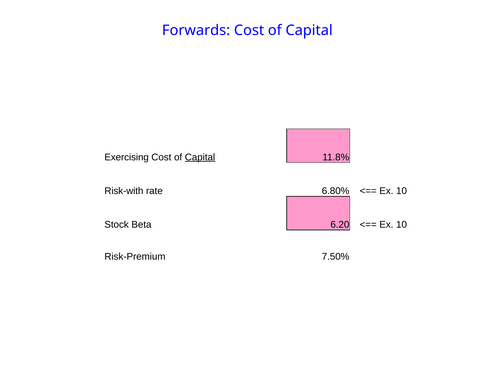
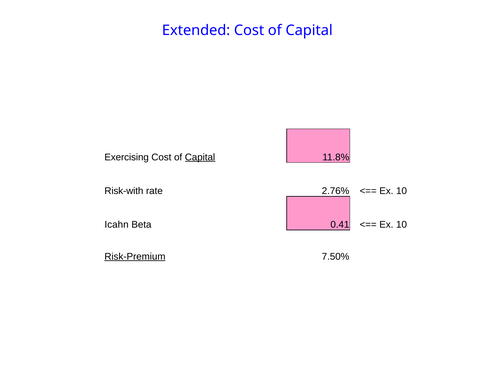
Forwards: Forwards -> Extended
6.80%: 6.80% -> 2.76%
Stock: Stock -> Icahn
6.20: 6.20 -> 0.41
Risk-Premium underline: none -> present
